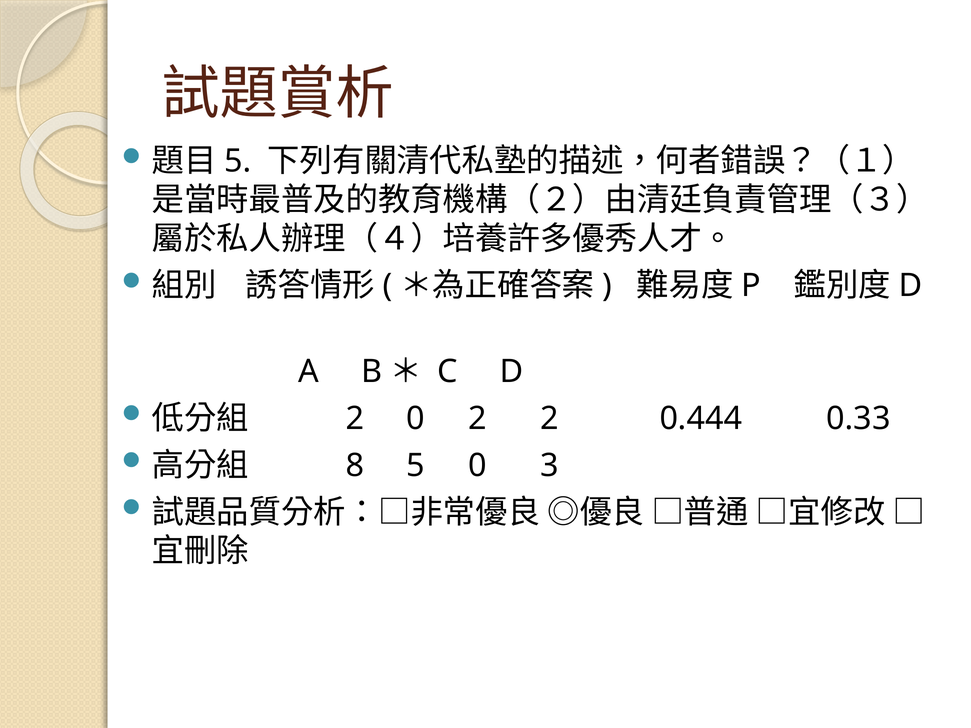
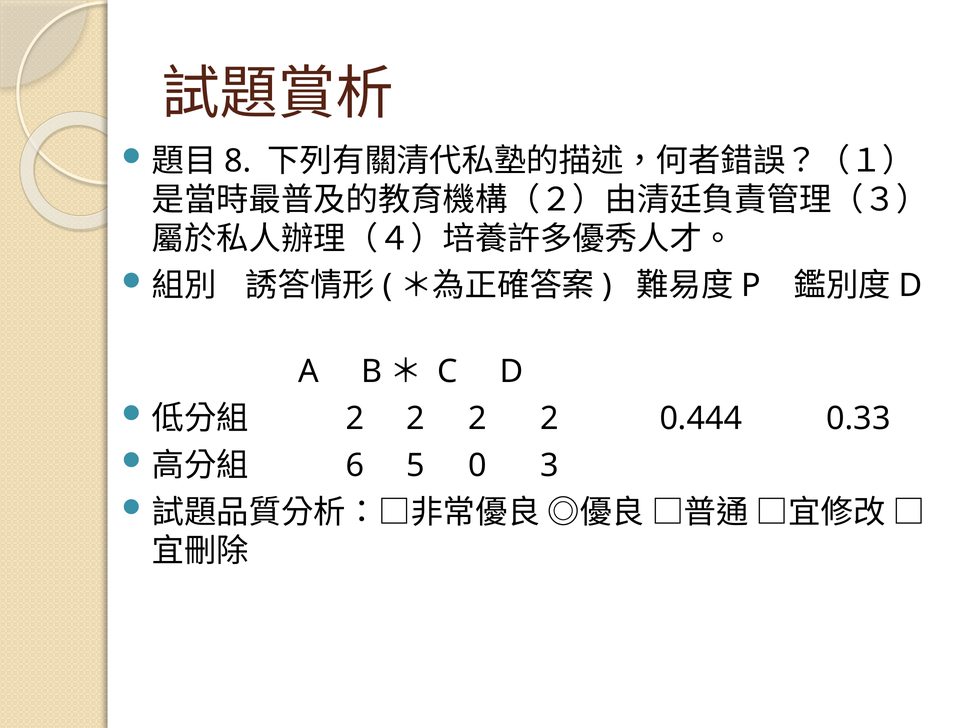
5 at (238, 161): 5 -> 8
0 at (416, 419): 0 -> 2
8: 8 -> 6
